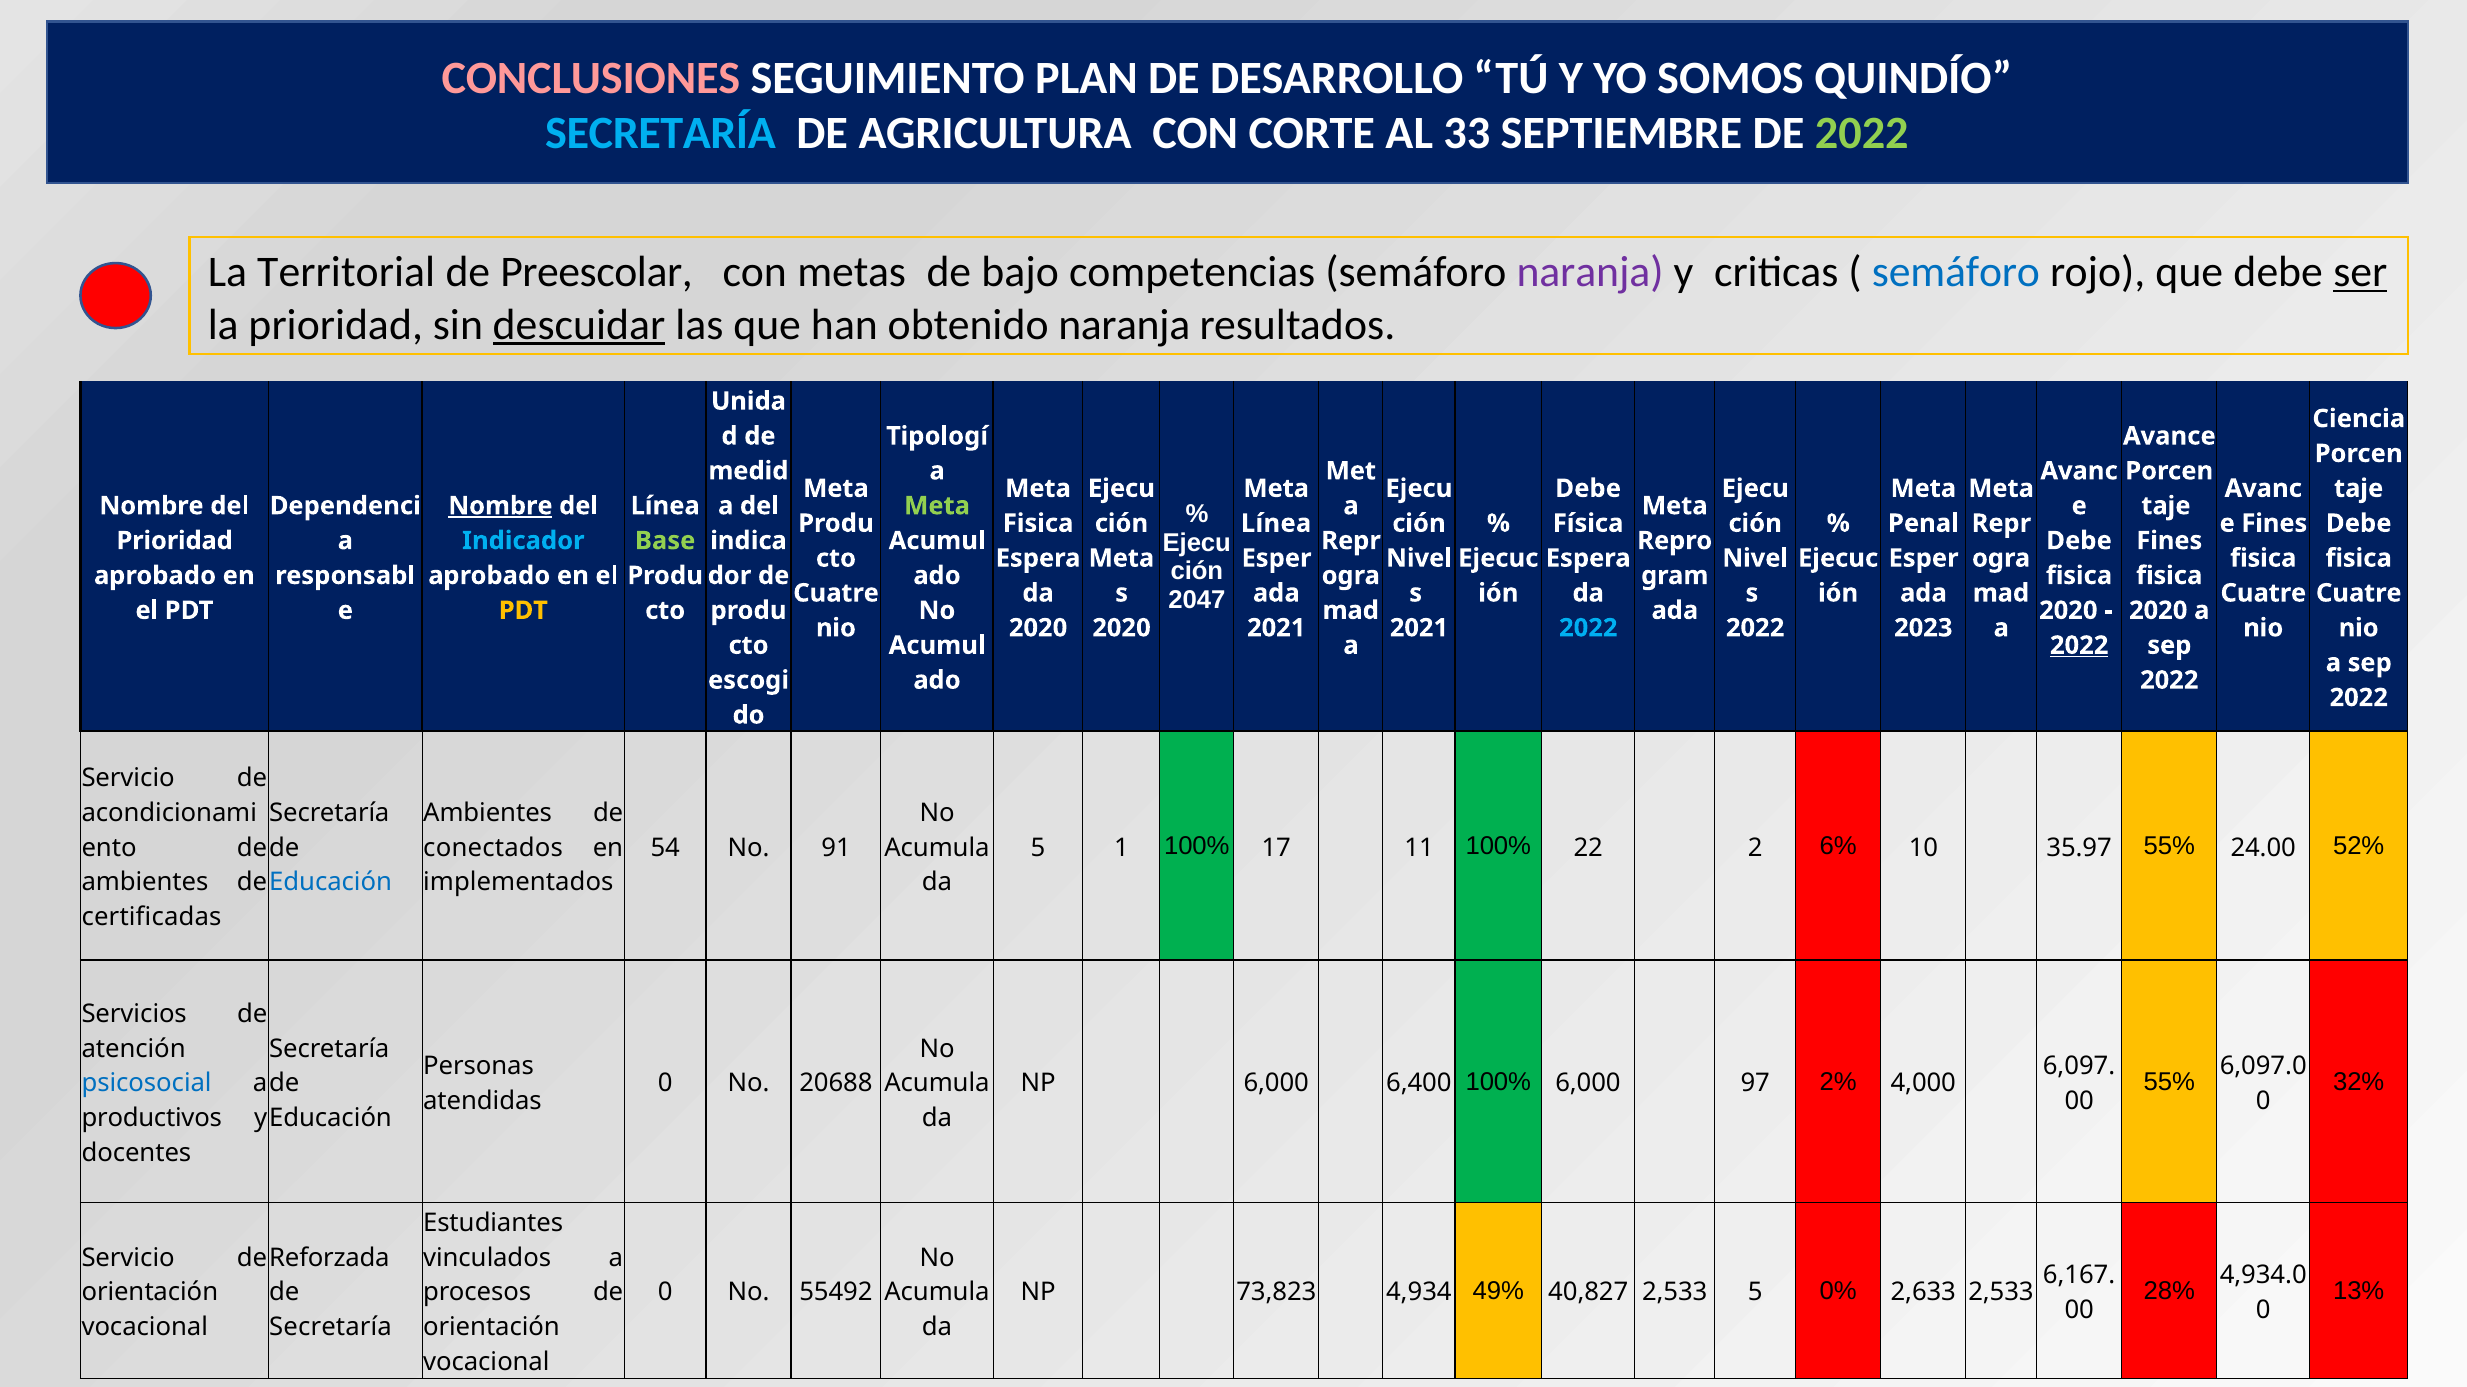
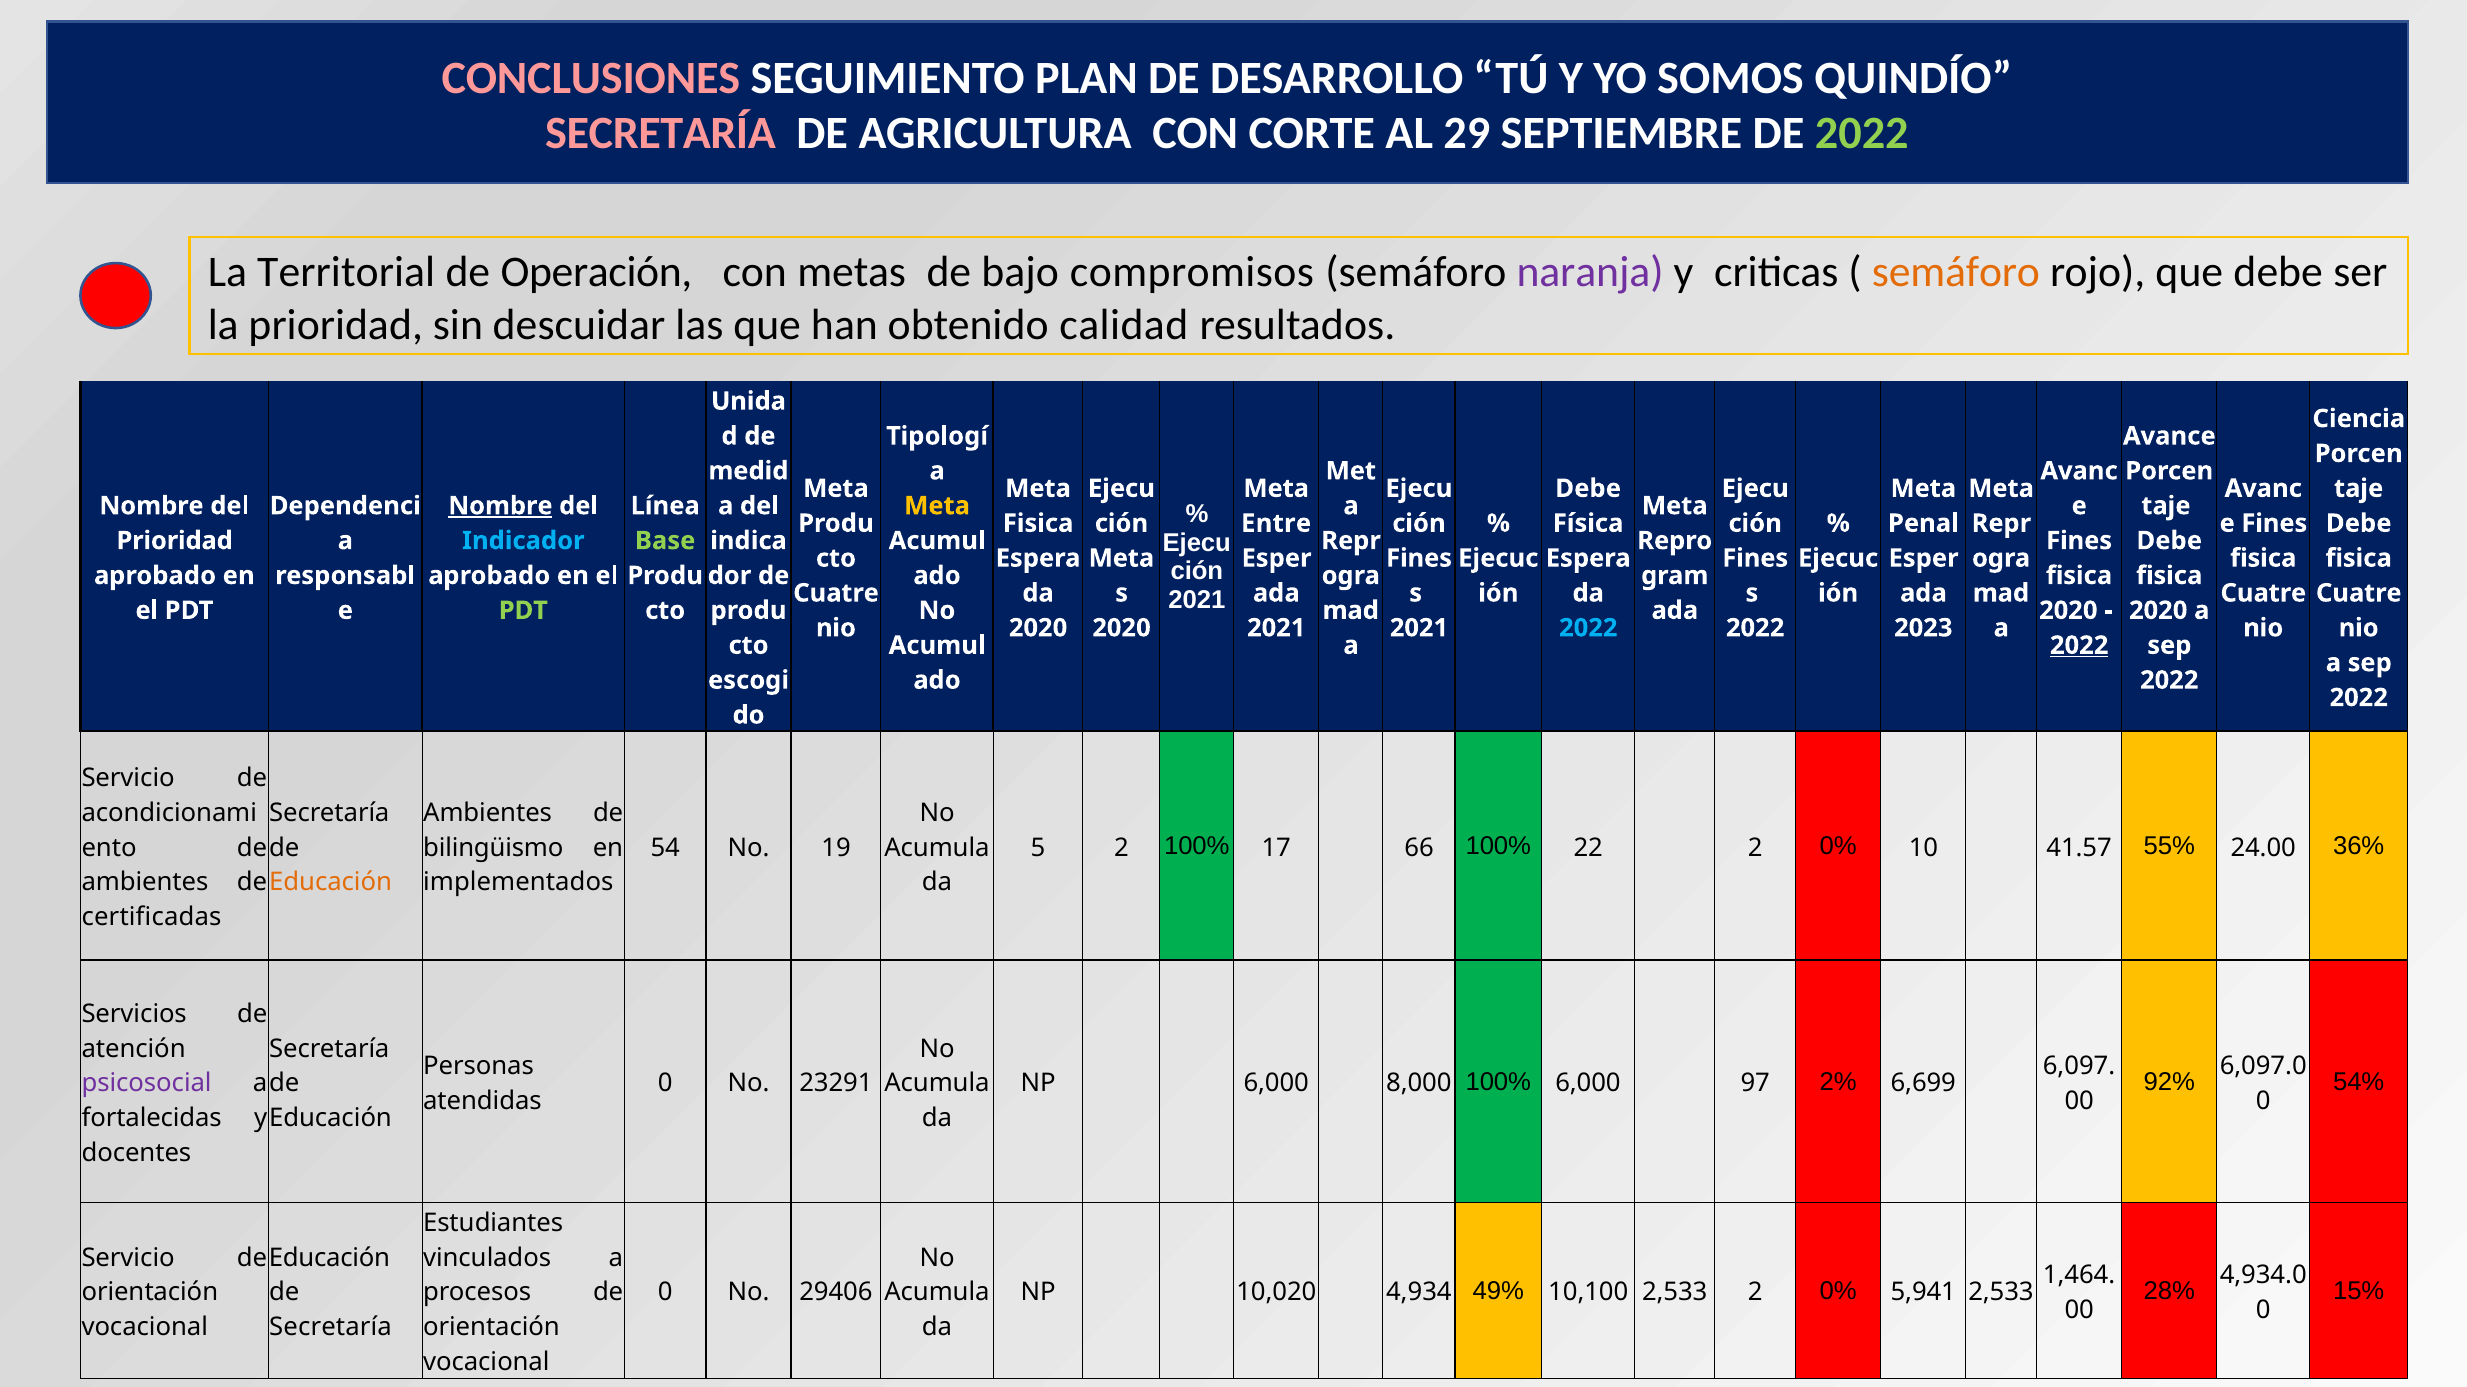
SECRETARÍA at (661, 133) colour: light blue -> pink
33: 33 -> 29
Preescolar: Preescolar -> Operación
competencias: competencias -> compromisos
semáforo at (1956, 272) colour: blue -> orange
ser underline: present -> none
descuidar underline: present -> none
obtenido naranja: naranja -> calidad
Meta at (937, 506) colour: light green -> yellow
Línea at (1276, 524): Línea -> Entre
Debe at (2079, 541): Debe -> Fines
Fines at (2169, 541): Fines -> Debe
Nivel at (1419, 558): Nivel -> Fines
Nivel at (1755, 558): Nivel -> Fines
2047 at (1197, 600): 2047 -> 2021
PDT at (523, 611) colour: yellow -> light green
conectados: conectados -> bilingüismo
91: 91 -> 19
5 1: 1 -> 2
11: 11 -> 66
22 2 6%: 6% -> 0%
35.97: 35.97 -> 41.57
52%: 52% -> 36%
Educación at (331, 883) colour: blue -> orange
55% at (2169, 1083): 55% -> 92%
32%: 32% -> 54%
psicosocial colour: blue -> purple
20688: 20688 -> 23291
6,400: 6,400 -> 8,000
4,000: 4,000 -> 6,699
productivos: productivos -> fortalecidas
Reforzada at (329, 1258): Reforzada -> Educación
6,167: 6,167 -> 1,464
13%: 13% -> 15%
55492: 55492 -> 29406
73,823: 73,823 -> 10,020
40,827: 40,827 -> 10,100
2,533 5: 5 -> 2
2,633: 2,633 -> 5,941
